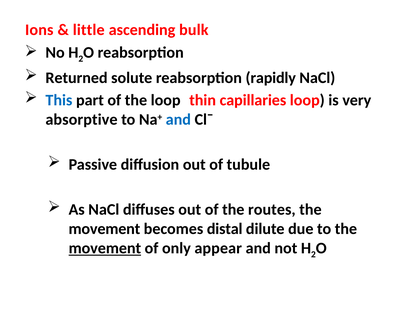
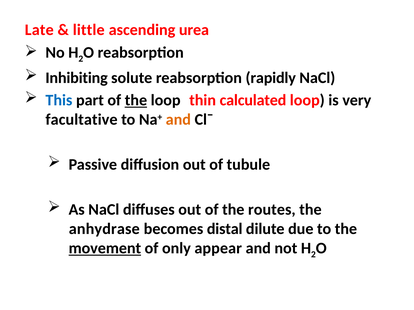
Ions: Ions -> Late
bulk: bulk -> urea
Returned: Returned -> Inhibiting
the at (136, 100) underline: none -> present
capillaries: capillaries -> calculated
absorptive: absorptive -> facultative
and at (178, 120) colour: blue -> orange
movement at (104, 229): movement -> anhydrase
